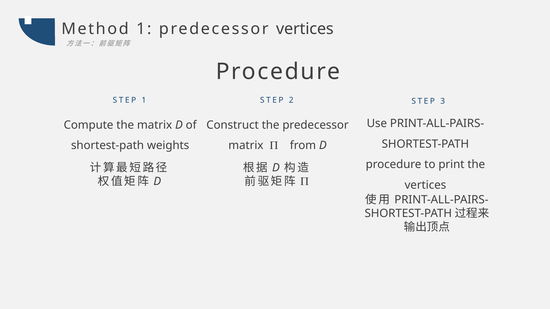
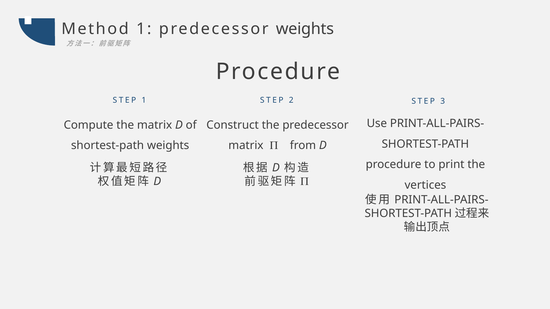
predecessor vertices: vertices -> weights
